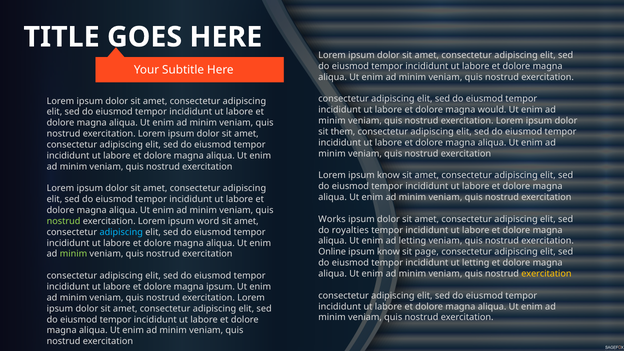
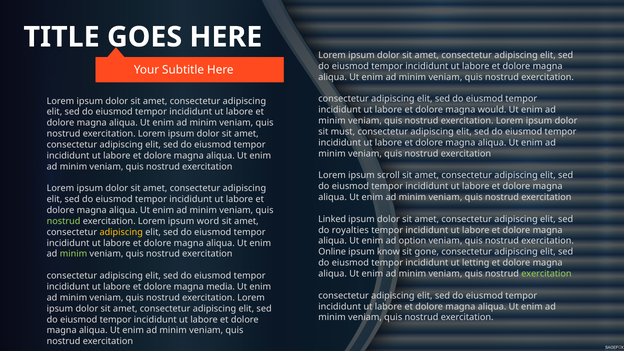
them: them -> must
Lorem ipsum know: know -> scroll
Works: Works -> Linked
adipiscing at (121, 232) colour: light blue -> yellow
ad letting: letting -> option
page: page -> gone
exercitation at (546, 274) colour: yellow -> light green
magna ipsum: ipsum -> media
